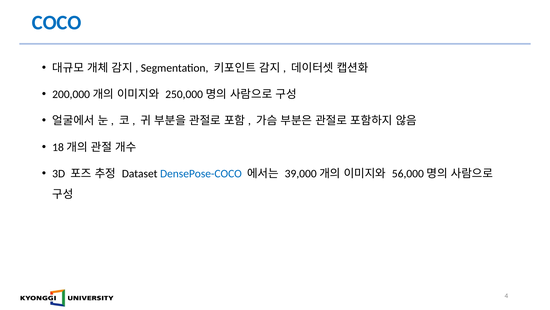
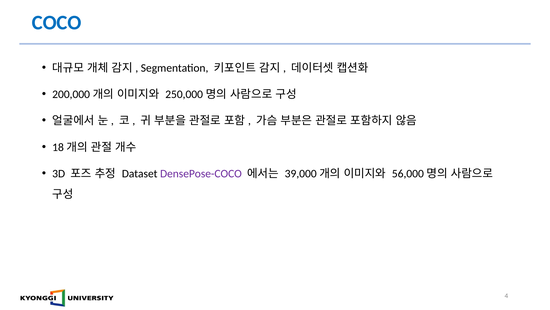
DensePose-COCO colour: blue -> purple
